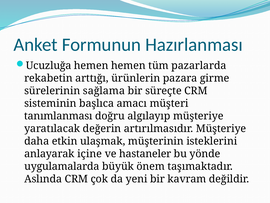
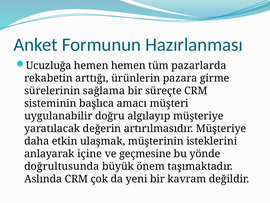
tanımlanması: tanımlanması -> uygulanabilir
hastaneler: hastaneler -> geçmesine
uygulamalarda: uygulamalarda -> doğrultusunda
